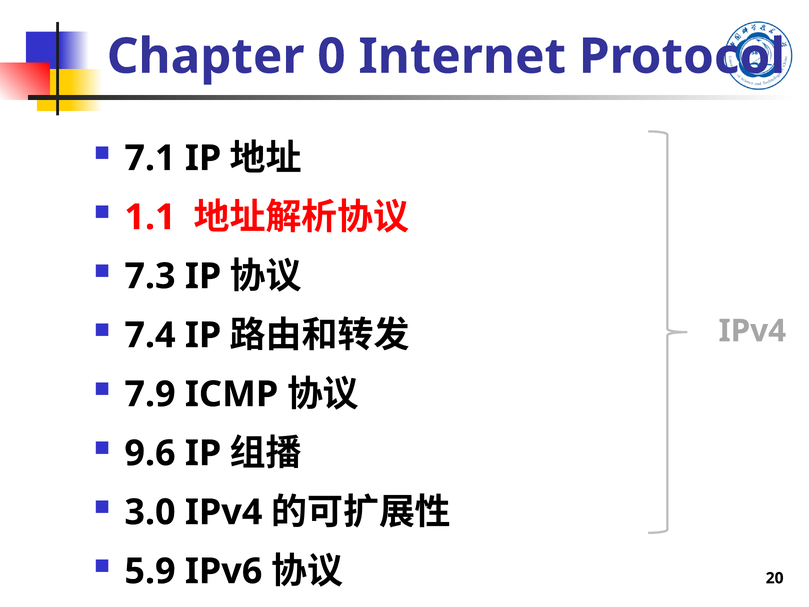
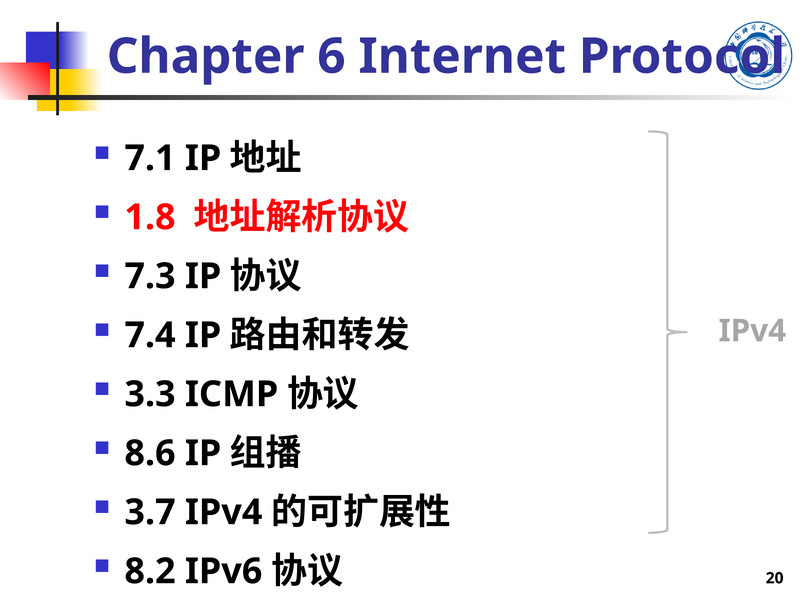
0: 0 -> 6
1.1: 1.1 -> 1.8
7.9: 7.9 -> 3.3
9.6: 9.6 -> 8.6
3.0: 3.0 -> 3.7
5.9: 5.9 -> 8.2
